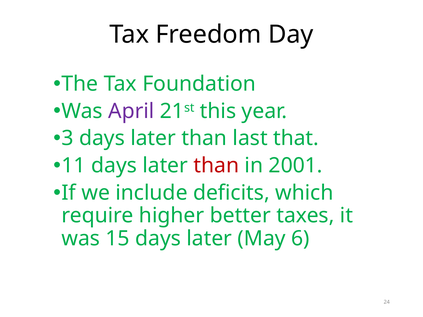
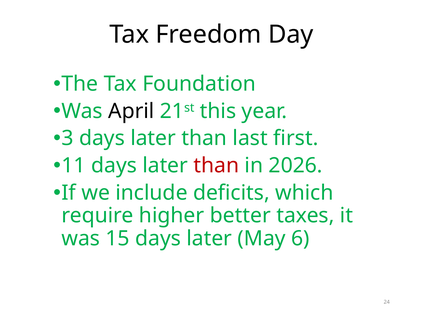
April colour: purple -> black
that: that -> first
2001: 2001 -> 2026
